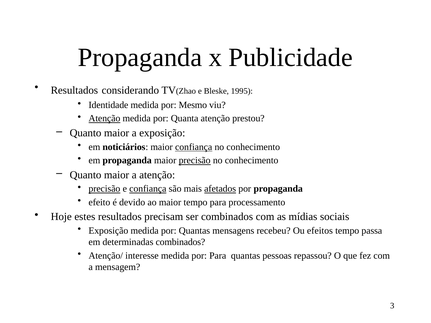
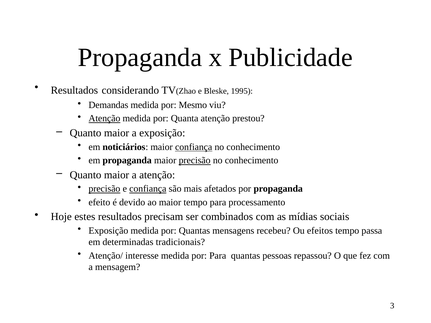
Identidade: Identidade -> Demandas
afetados underline: present -> none
determinadas combinados: combinados -> tradicionais
